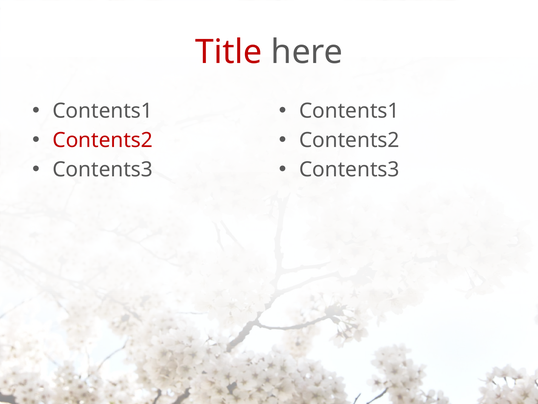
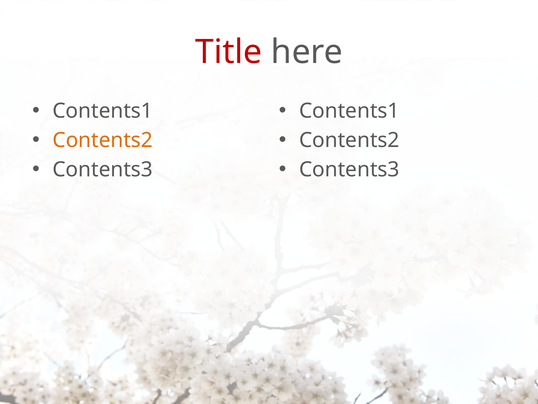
Contents2 at (103, 140) colour: red -> orange
